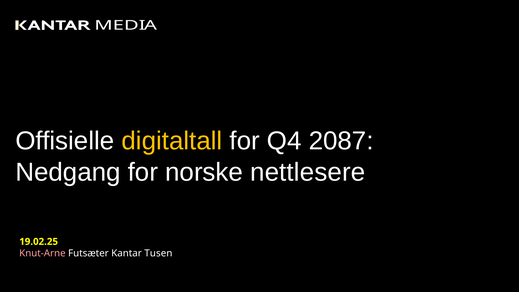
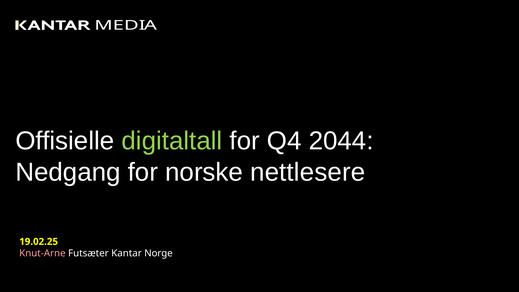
digitaltall colour: yellow -> light green
2087: 2087 -> 2044
Tusen: Tusen -> Norge
